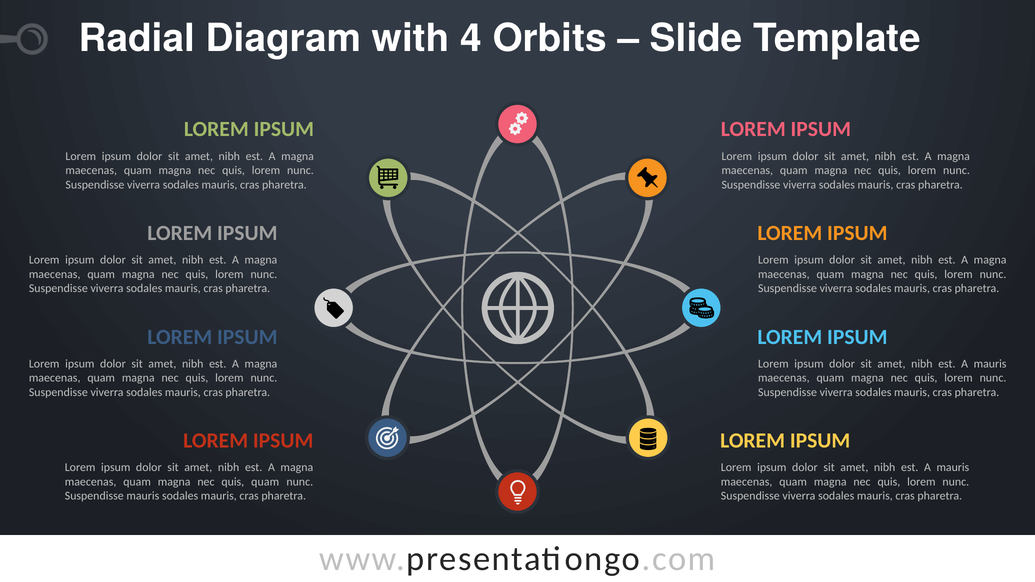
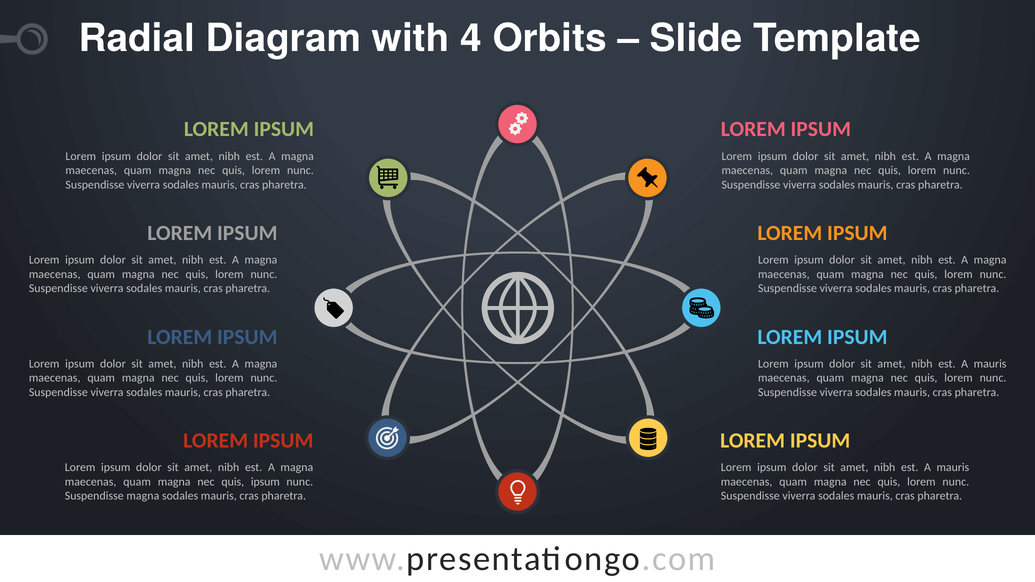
quis quam: quam -> ipsum
Suspendisse mauris: mauris -> magna
